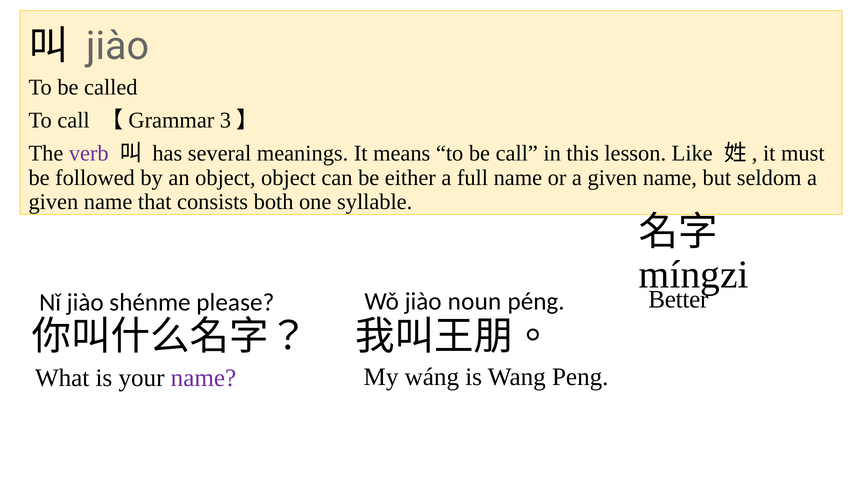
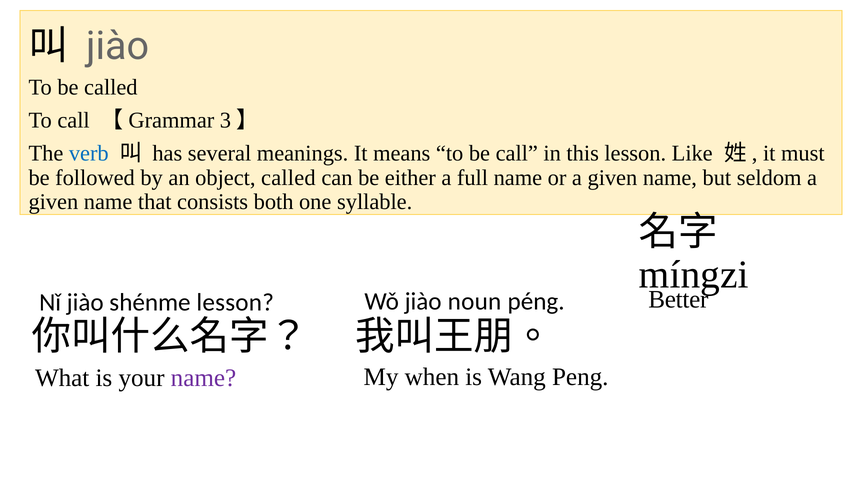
verb colour: purple -> blue
object object: object -> called
shénme please: please -> lesson
wáng: wáng -> when
